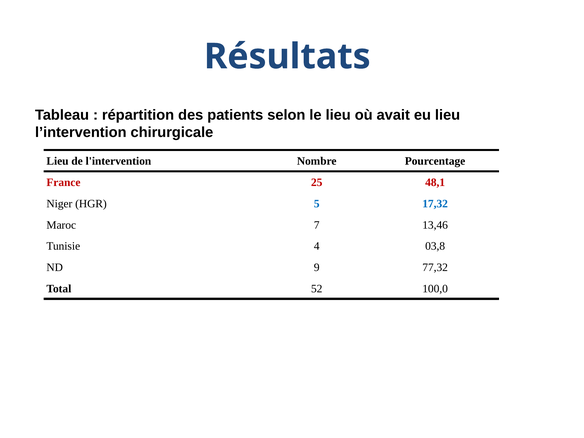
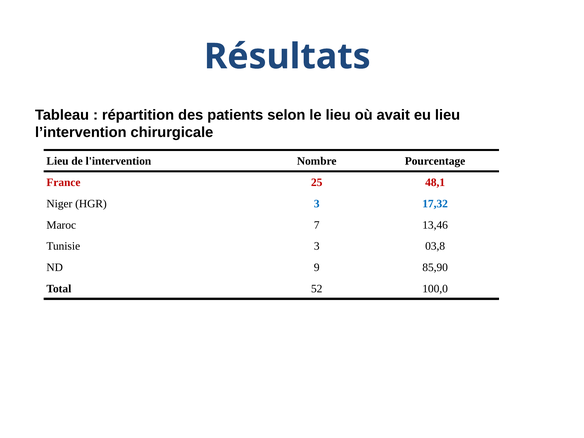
HGR 5: 5 -> 3
Tunisie 4: 4 -> 3
77,32: 77,32 -> 85,90
